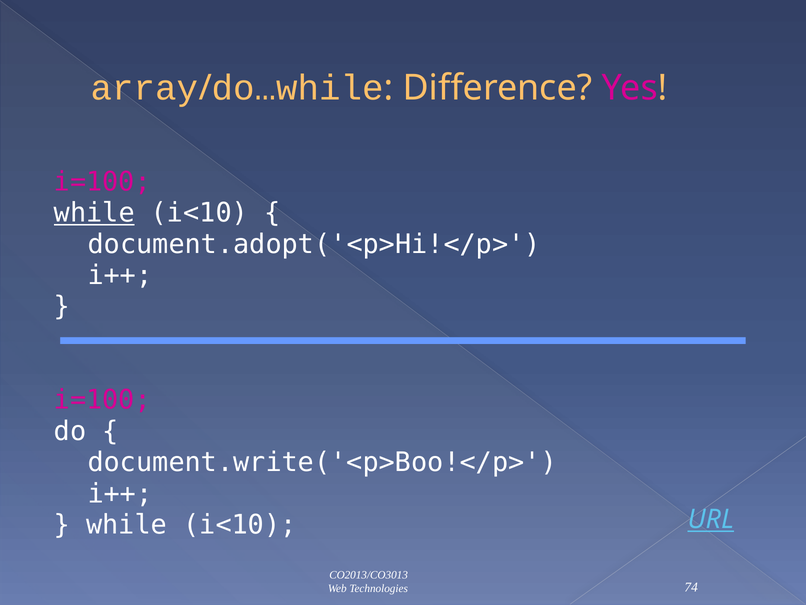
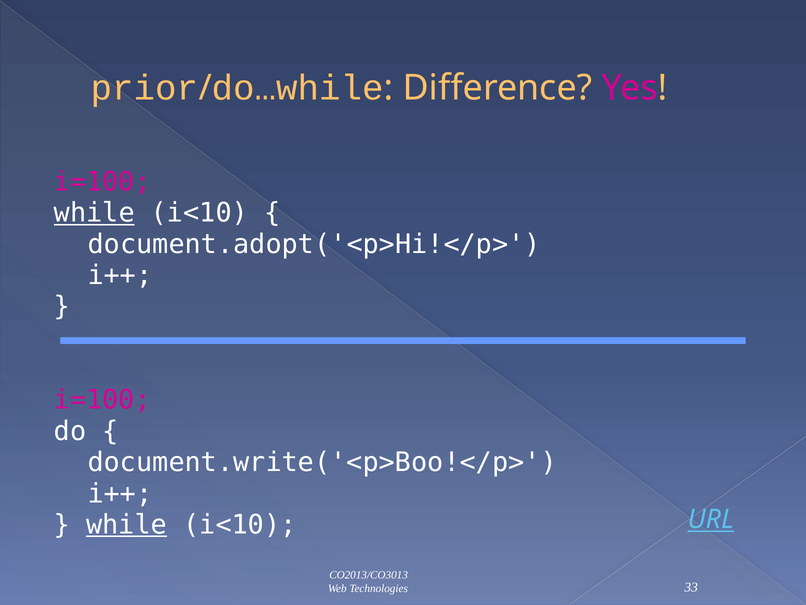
array: array -> prior
while at (127, 524) underline: none -> present
74: 74 -> 33
